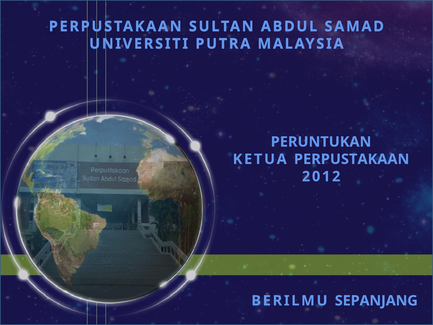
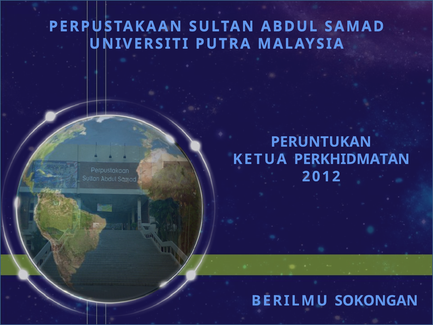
KETUA PERPUSTAKAAN: PERPUSTAKAAN -> PERKHIDMATAN
SEPANJANG: SEPANJANG -> SOKONGAN
